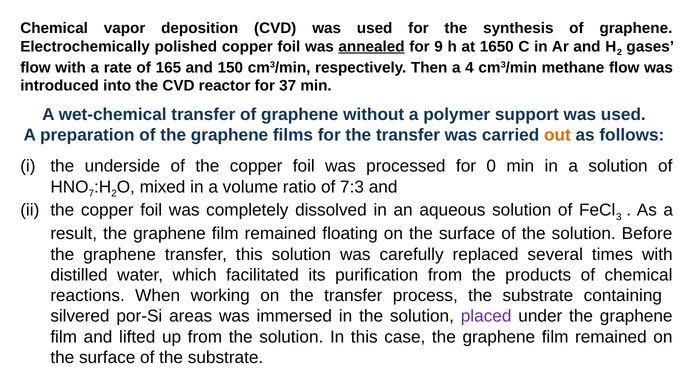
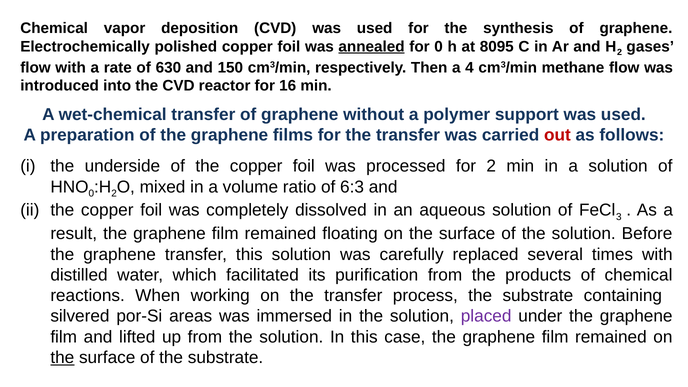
for 9: 9 -> 0
1650: 1650 -> 8095
165: 165 -> 630
37: 37 -> 16
out colour: orange -> red
for 0: 0 -> 2
7 at (91, 194): 7 -> 0
7:3: 7:3 -> 6:3
the at (62, 358) underline: none -> present
